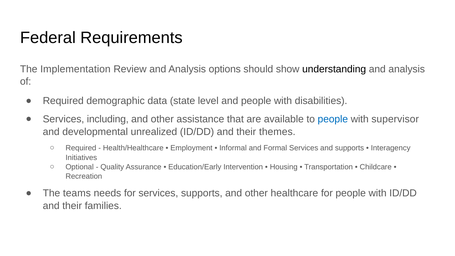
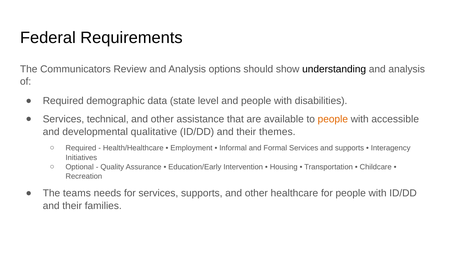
Implementation: Implementation -> Communicators
including: including -> technical
people at (333, 119) colour: blue -> orange
supervisor: supervisor -> accessible
unrealized: unrealized -> qualitative
